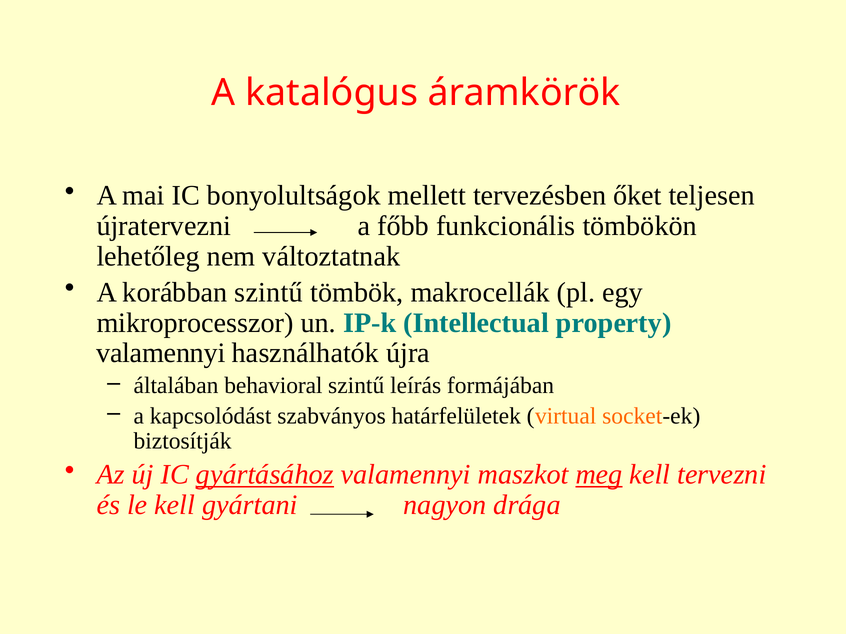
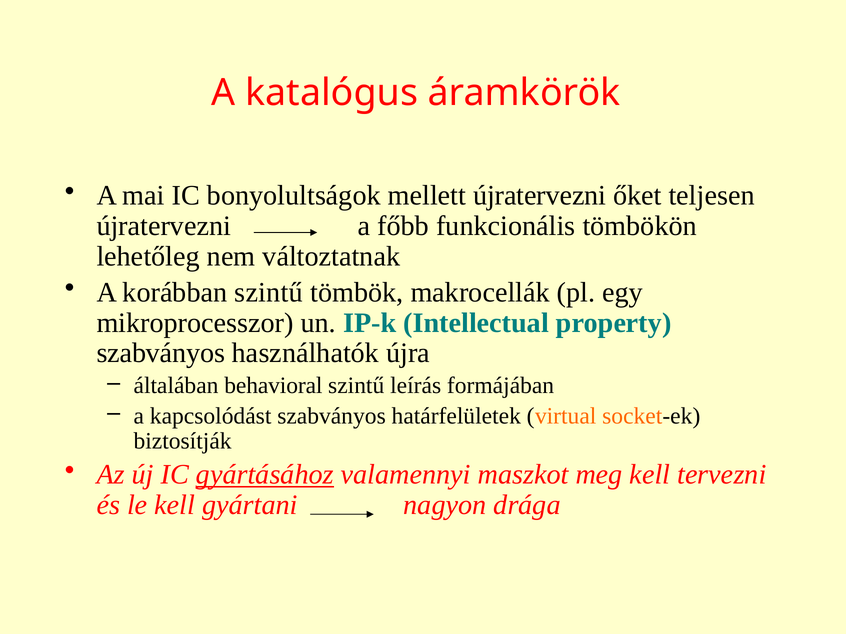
mellett tervezésben: tervezésben -> újratervezni
valamennyi at (161, 353): valamennyi -> szabványos
meg underline: present -> none
